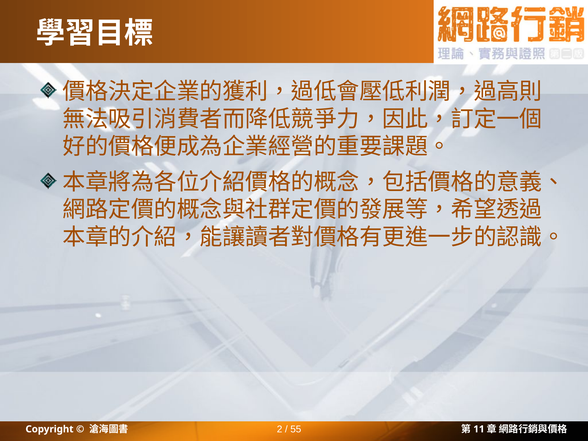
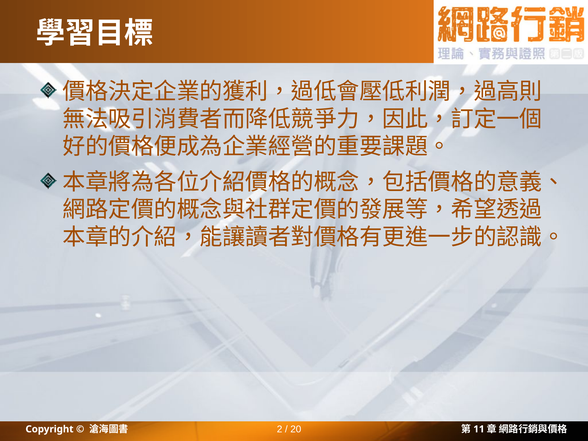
55: 55 -> 20
